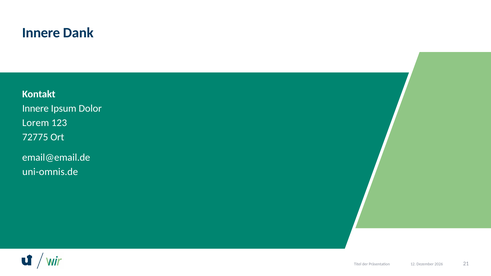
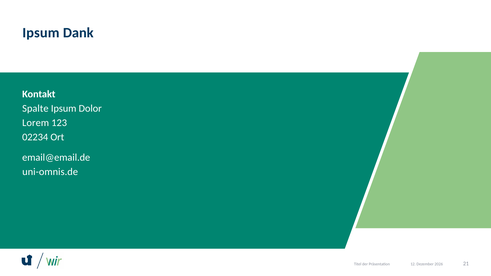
Innere at (41, 33): Innere -> Ipsum
Innere at (35, 108): Innere -> Spalte
72775: 72775 -> 02234
